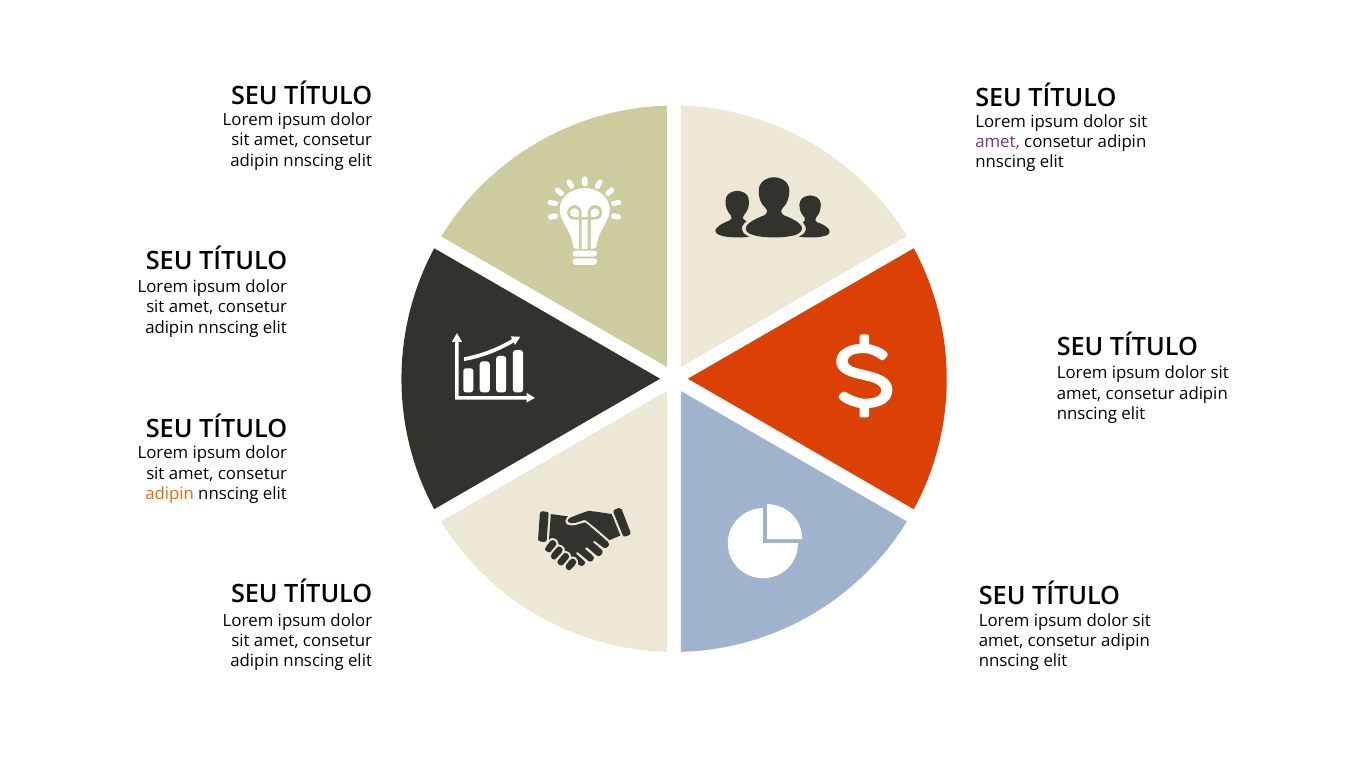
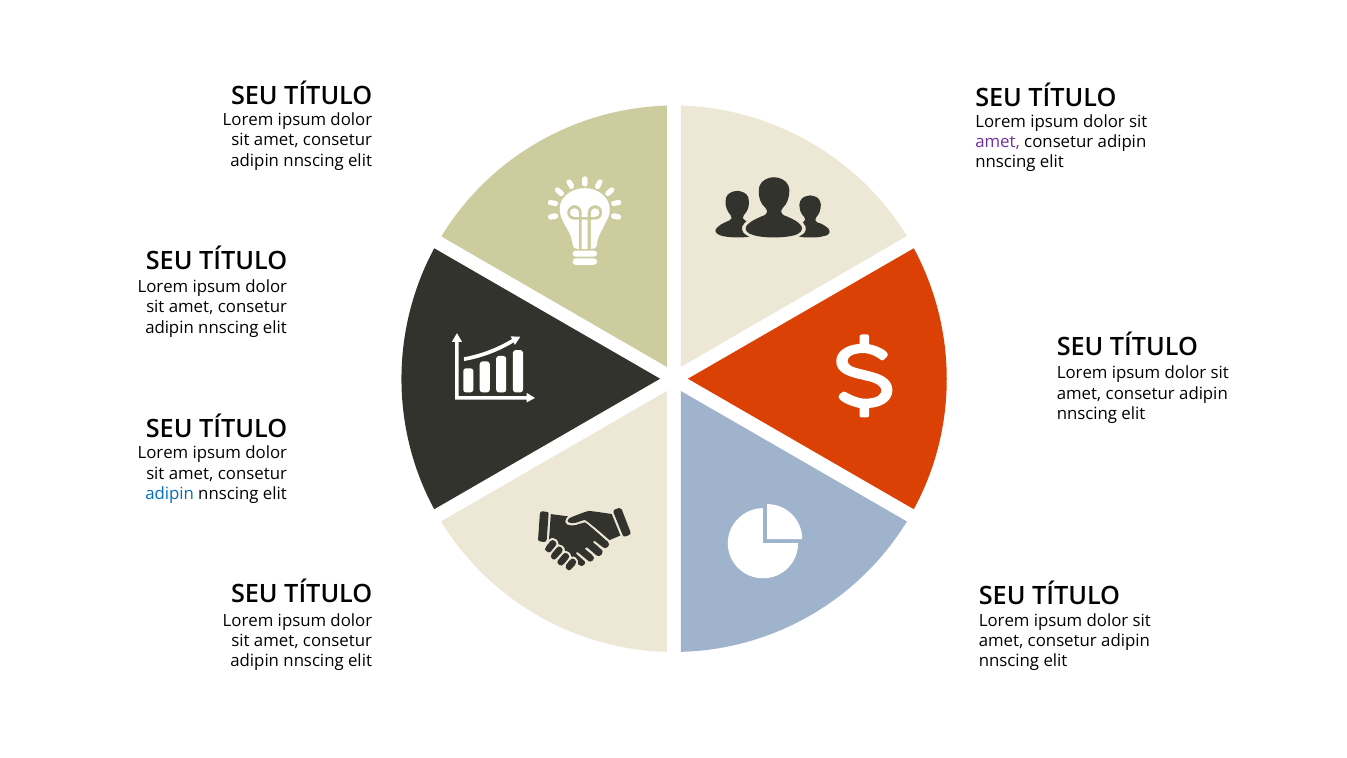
adipin at (170, 493) colour: orange -> blue
